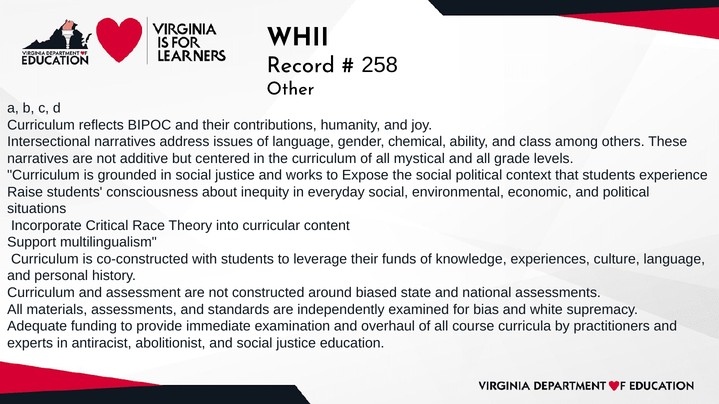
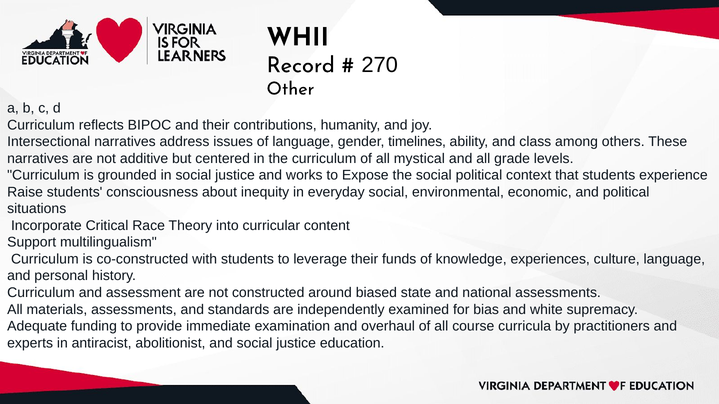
258: 258 -> 270
chemical: chemical -> timelines
